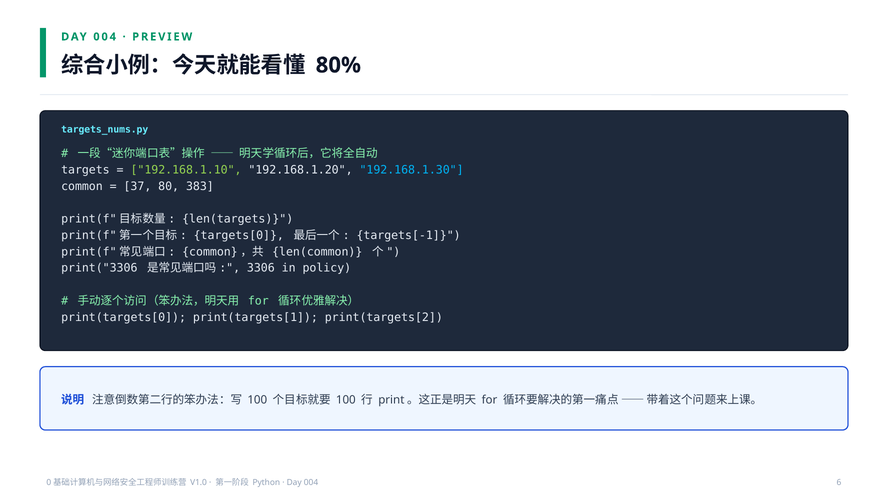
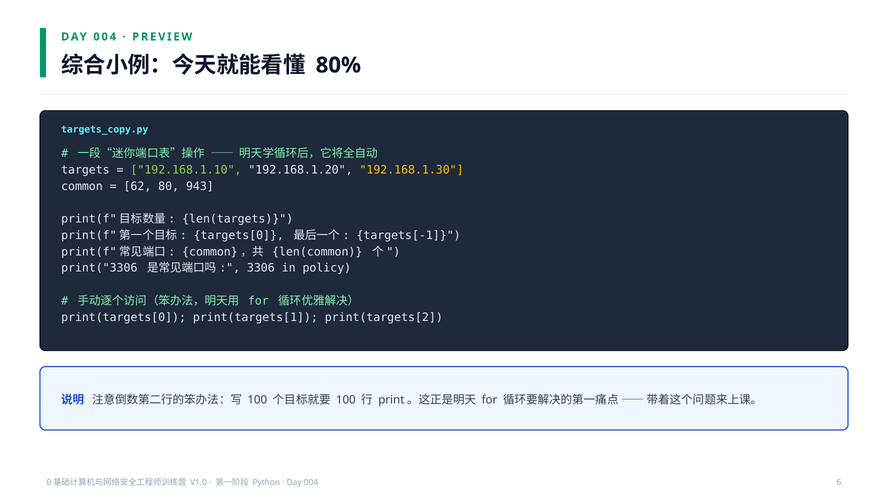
targets_nums.py: targets_nums.py -> targets_copy.py
192.168.1.30 colour: light blue -> yellow
37: 37 -> 62
383: 383 -> 943
